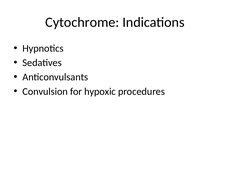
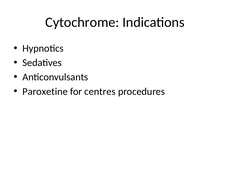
Convulsion: Convulsion -> Paroxetine
hypoxic: hypoxic -> centres
